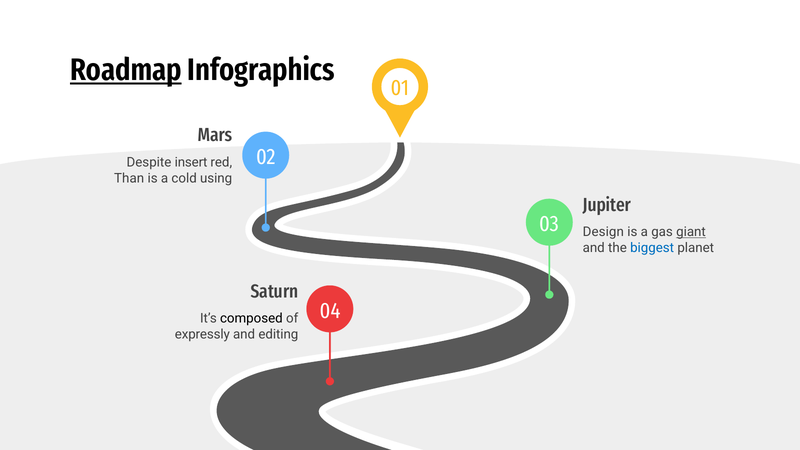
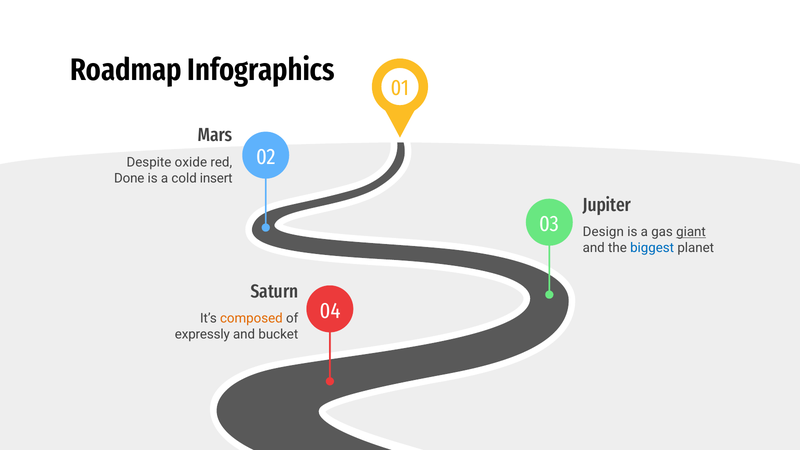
Roadmap underline: present -> none
insert: insert -> oxide
Than: Than -> Done
using: using -> insert
composed colour: black -> orange
editing: editing -> bucket
